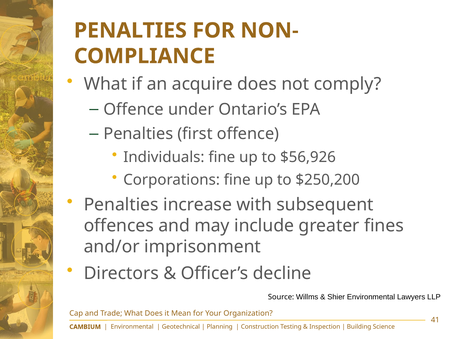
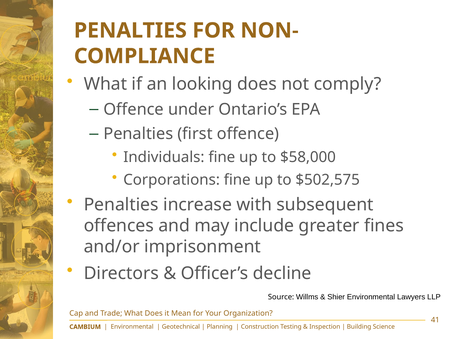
acquire: acquire -> looking
$56,926: $56,926 -> $58,000
$250,200: $250,200 -> $502,575
